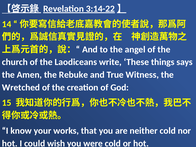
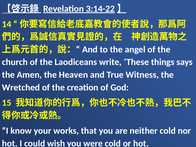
Rebuke: Rebuke -> Heaven
